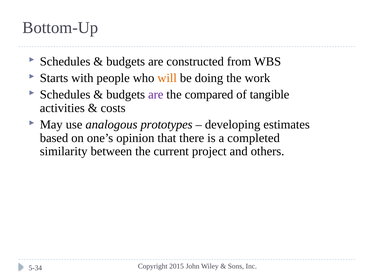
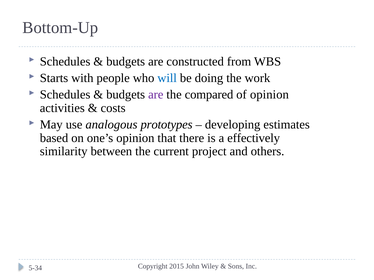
will colour: orange -> blue
of tangible: tangible -> opinion
completed: completed -> effectively
